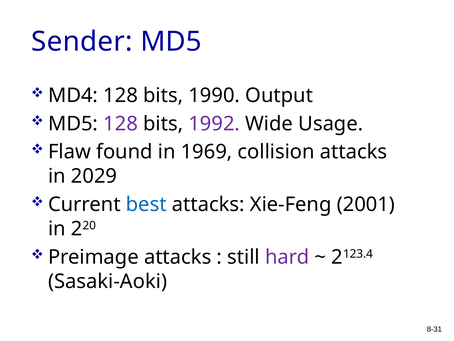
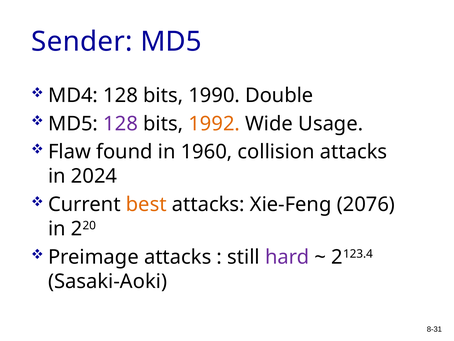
Output: Output -> Double
1992 colour: purple -> orange
1969: 1969 -> 1960
2029: 2029 -> 2024
best colour: blue -> orange
2001: 2001 -> 2076
